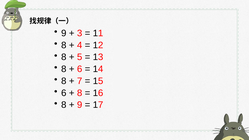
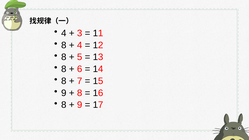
9 at (64, 33): 9 -> 4
6 at (64, 93): 6 -> 9
